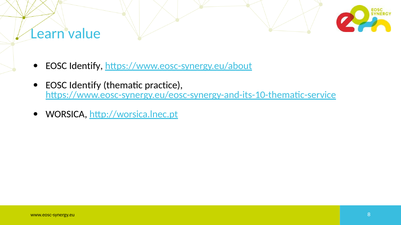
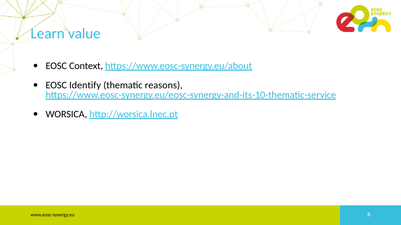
Identify at (86, 66): Identify -> Context
practice: practice -> reasons
